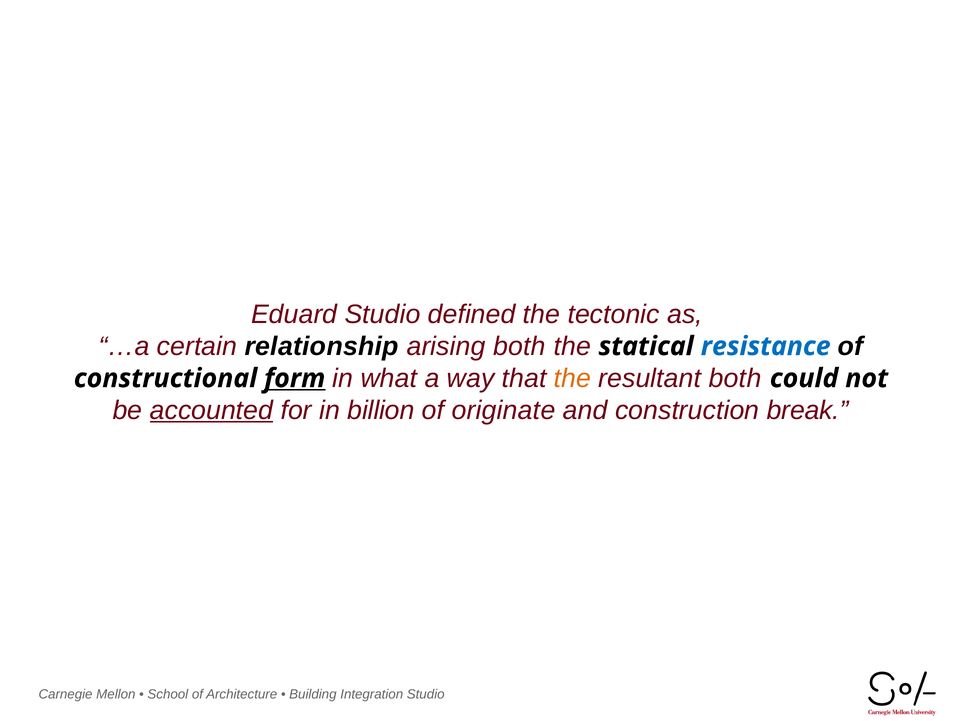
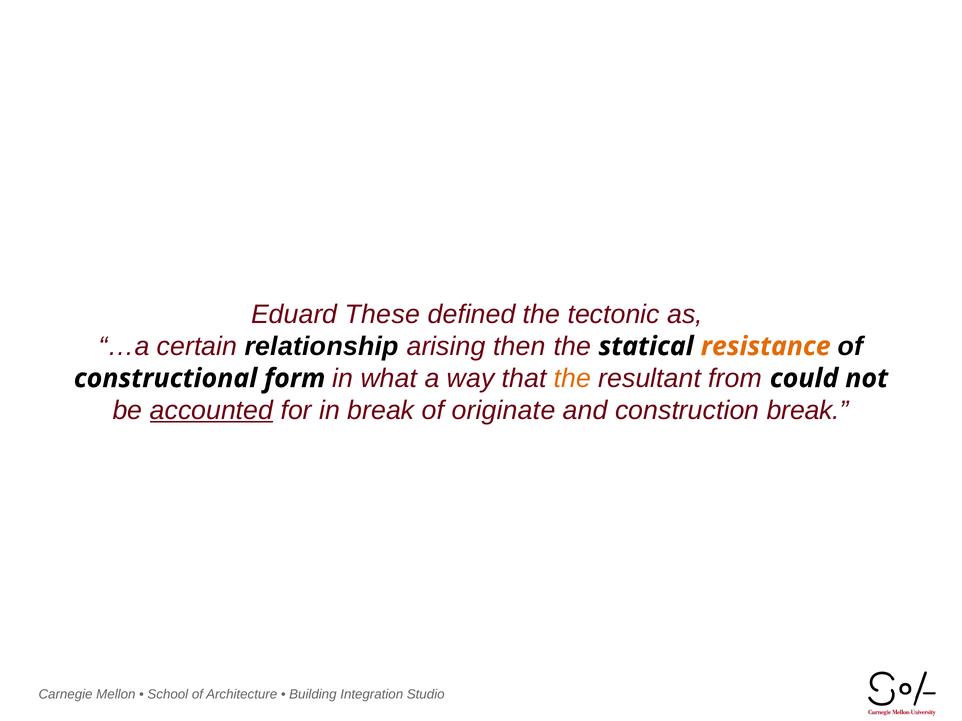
Eduard Studio: Studio -> These
arising both: both -> then
resistance colour: blue -> orange
form underline: present -> none
resultant both: both -> from
in billion: billion -> break
